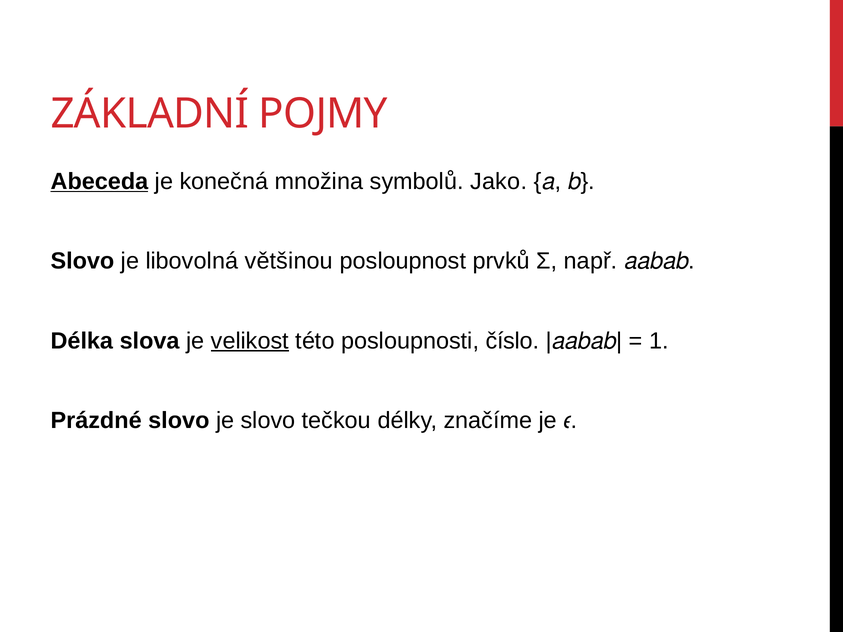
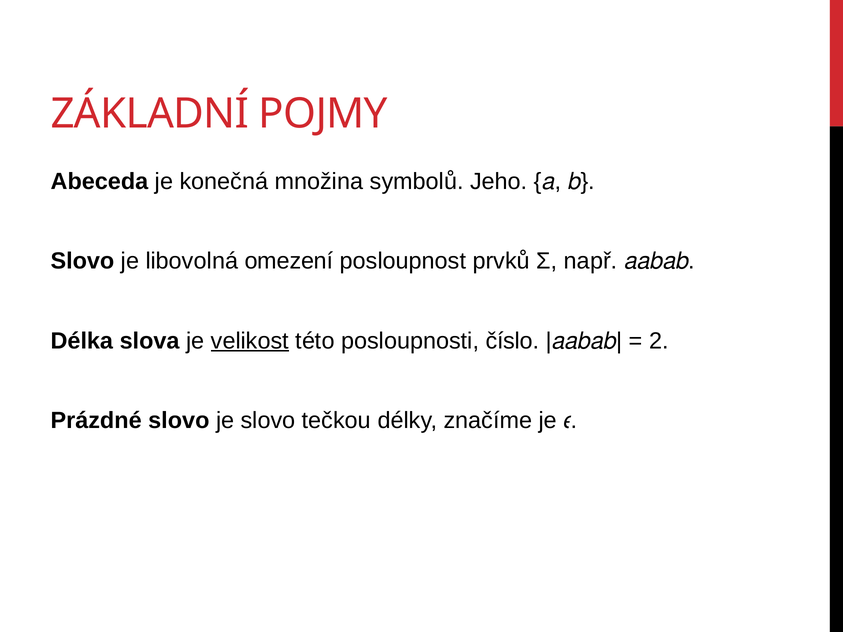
Abeceda underline: present -> none
Jako: Jako -> Jeho
většinou: většinou -> omezení
1: 1 -> 2
